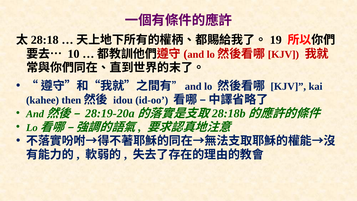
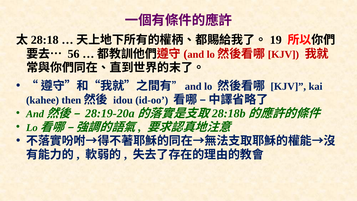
10: 10 -> 56
